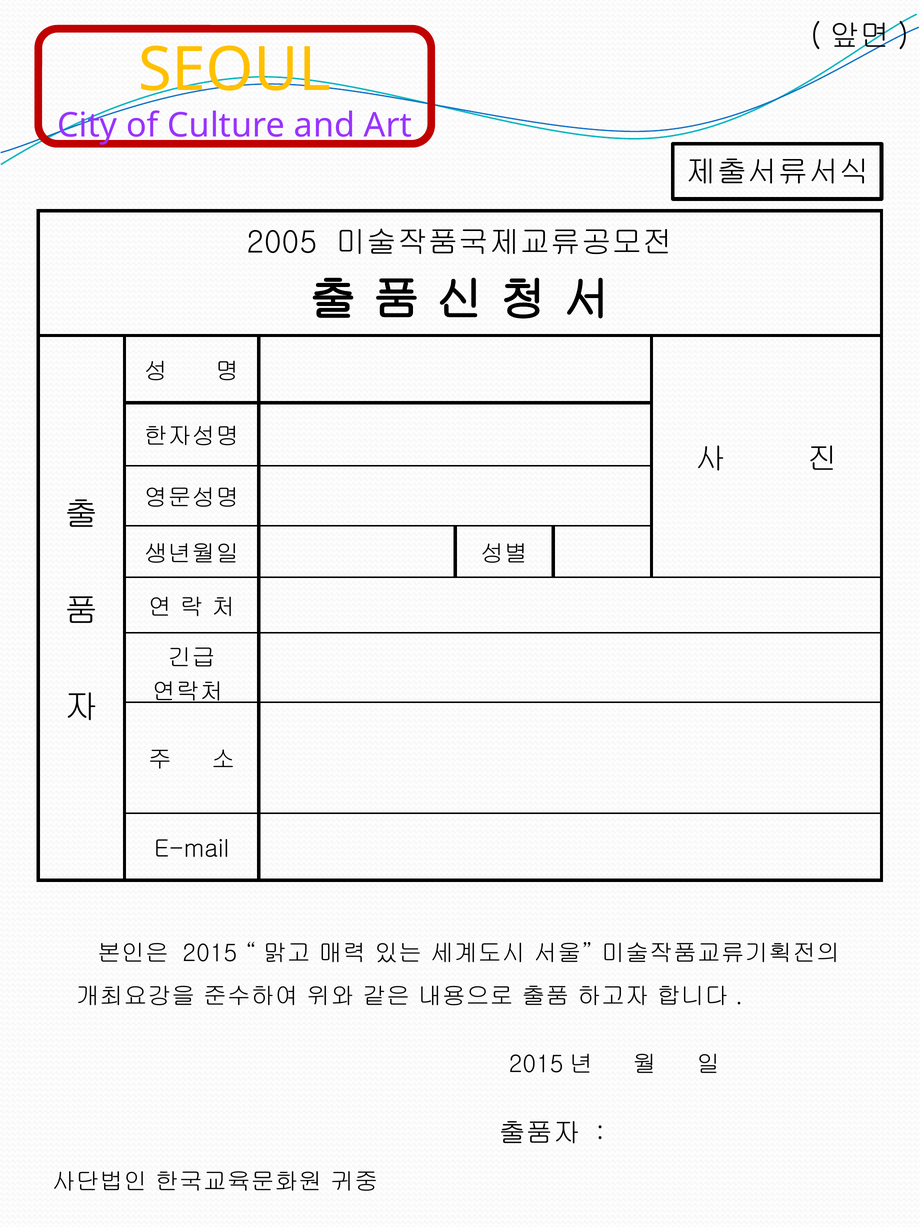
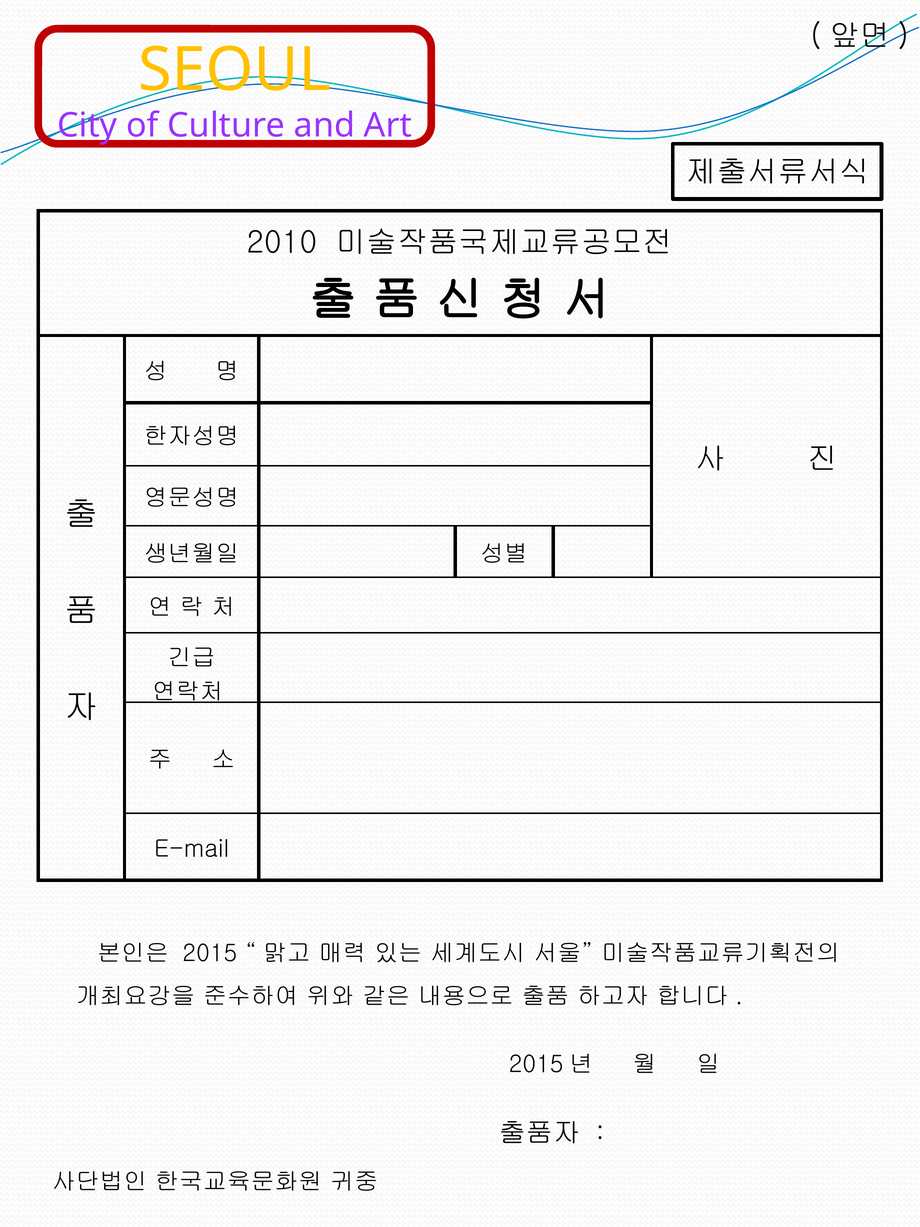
2005: 2005 -> 2010
